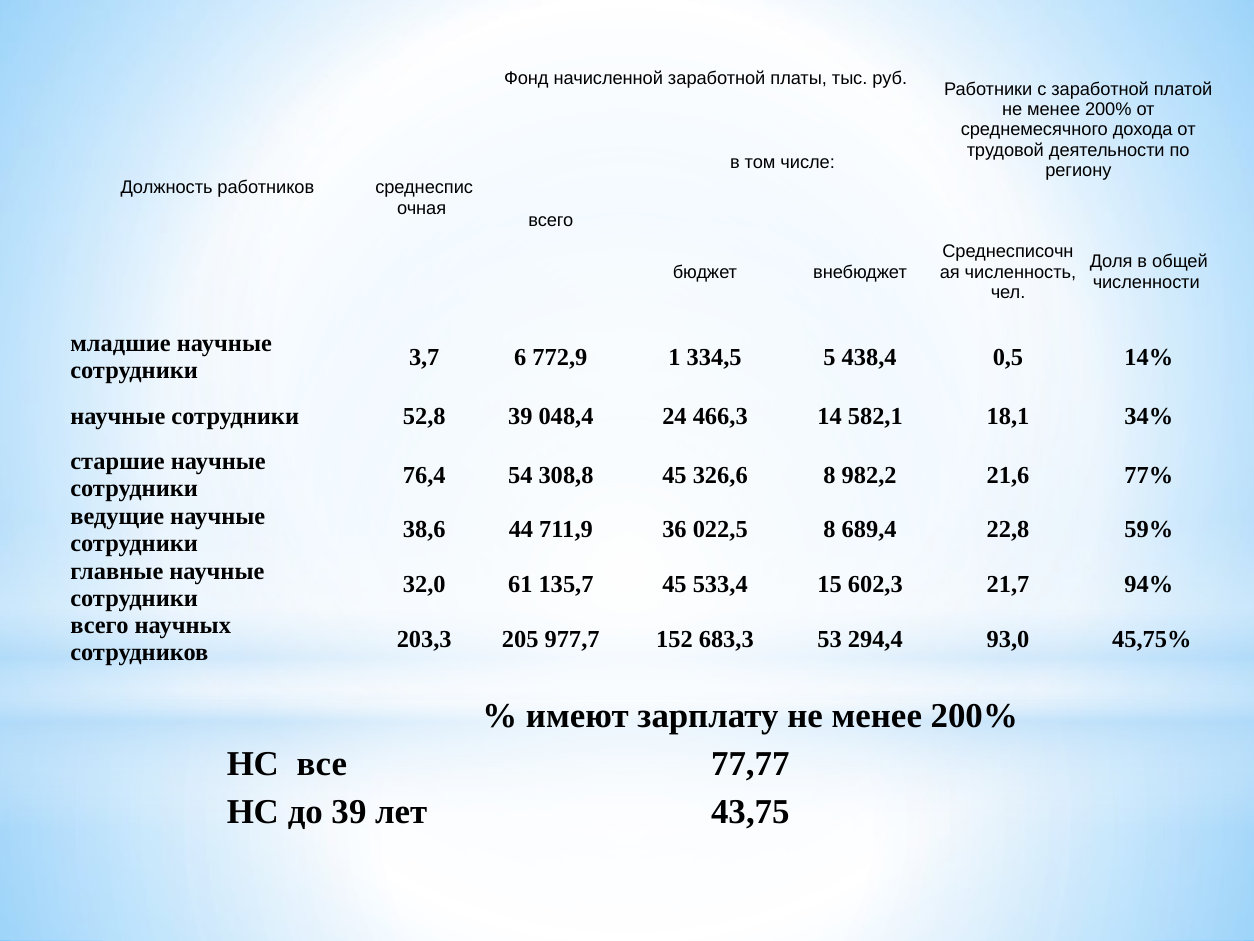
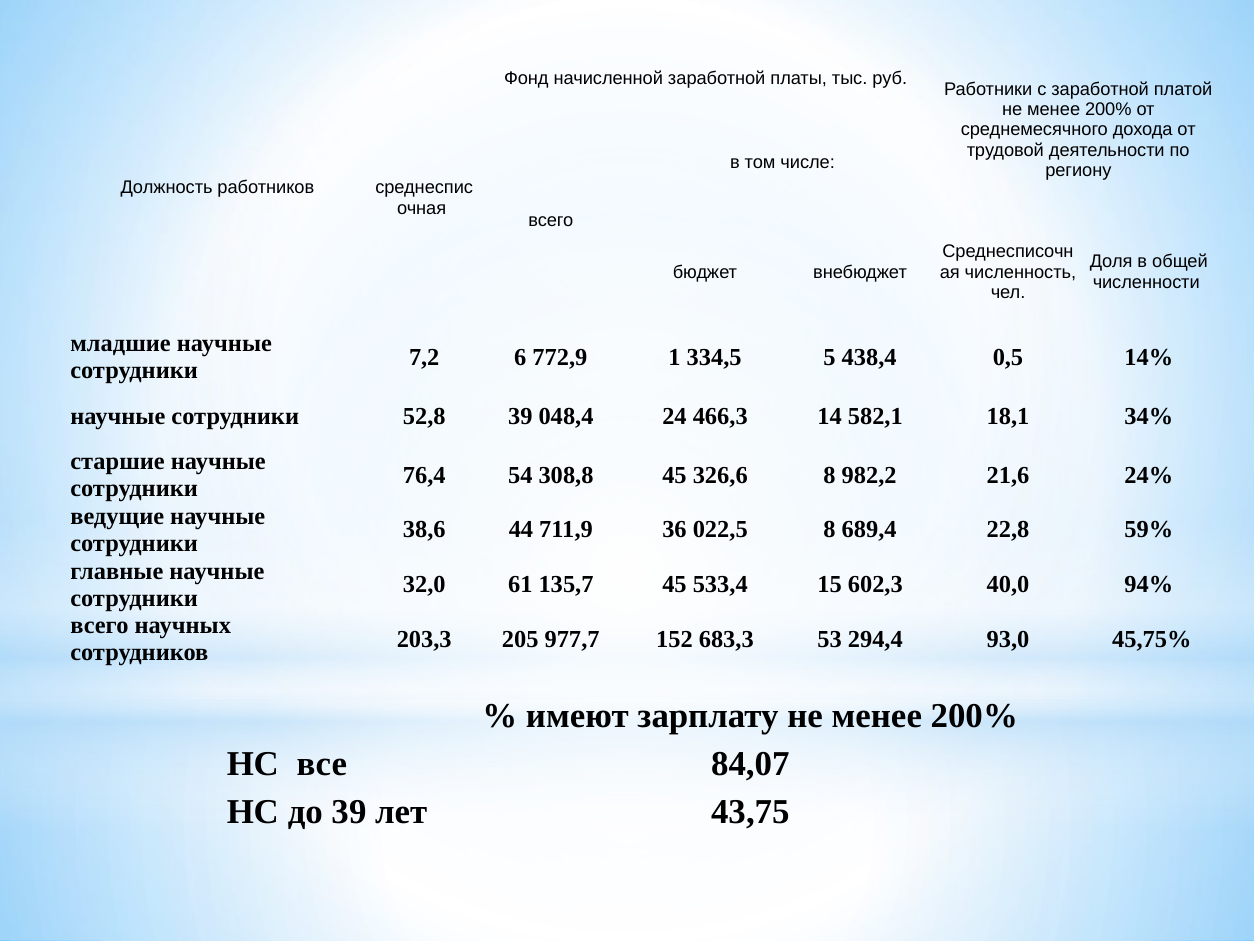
3,7: 3,7 -> 7,2
77%: 77% -> 24%
21,7: 21,7 -> 40,0
77,77: 77,77 -> 84,07
